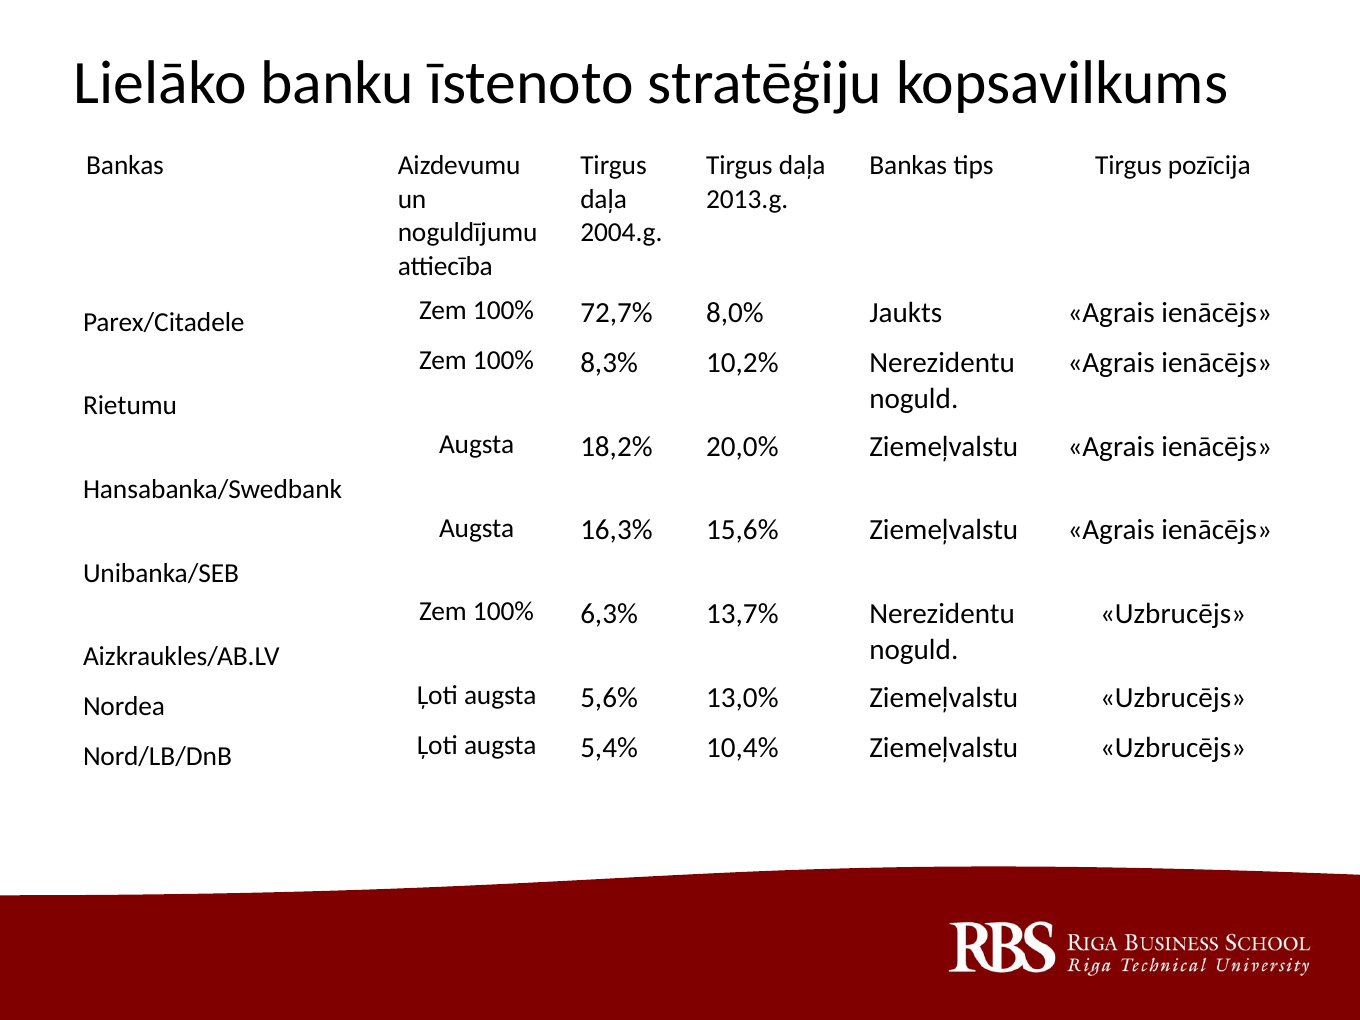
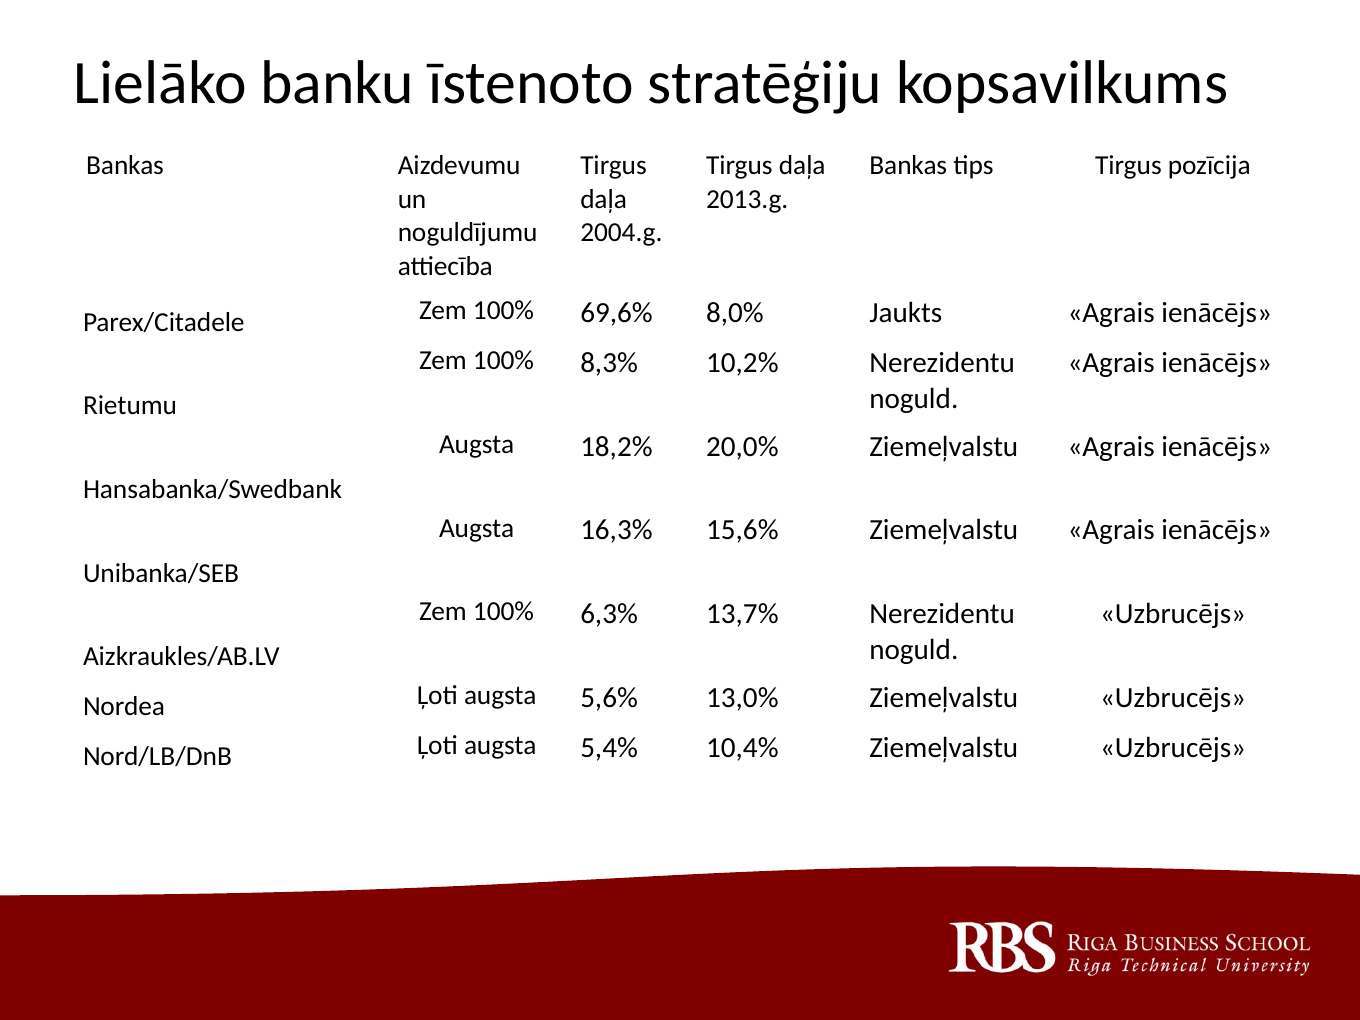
72,7%: 72,7% -> 69,6%
